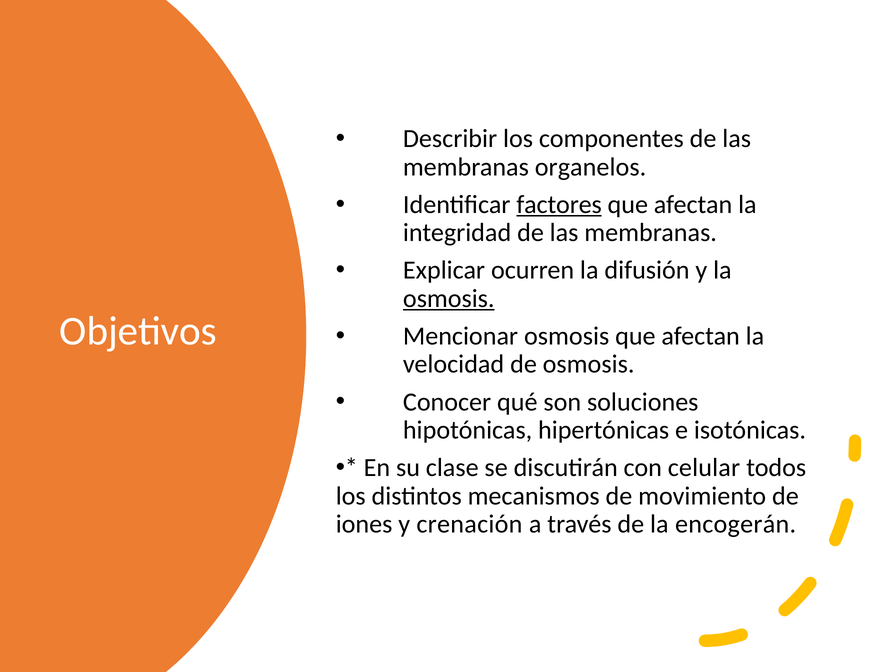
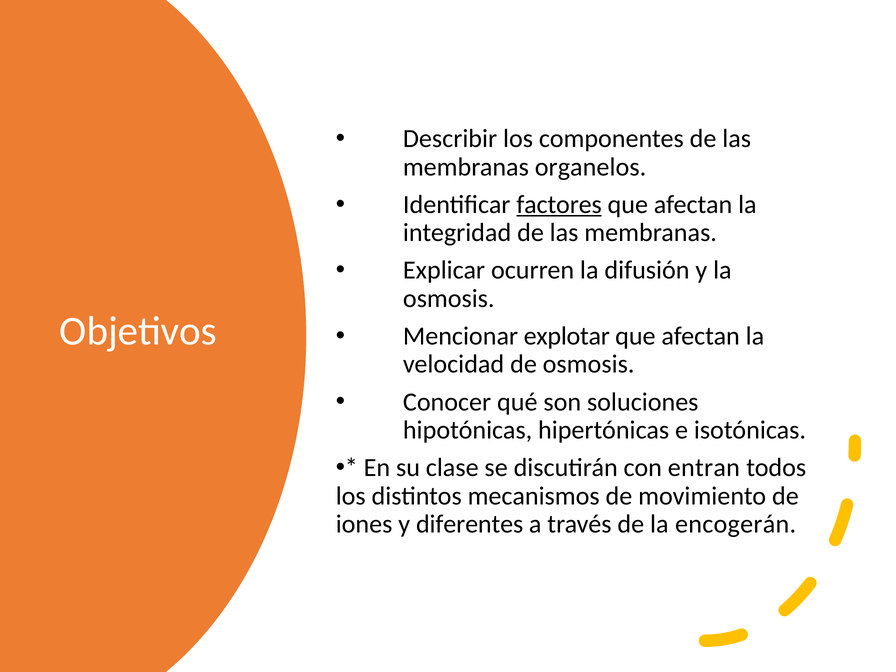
osmosis at (449, 299) underline: present -> none
Mencionar osmosis: osmosis -> explotar
celular: celular -> entran
crenación: crenación -> diferentes
